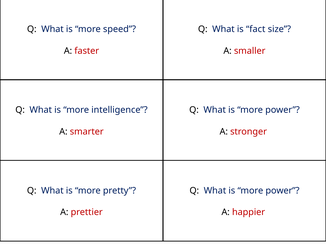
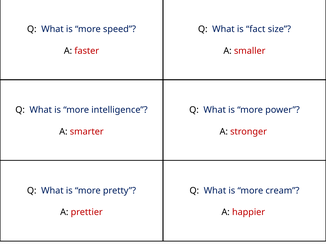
power at (282, 191): power -> cream
